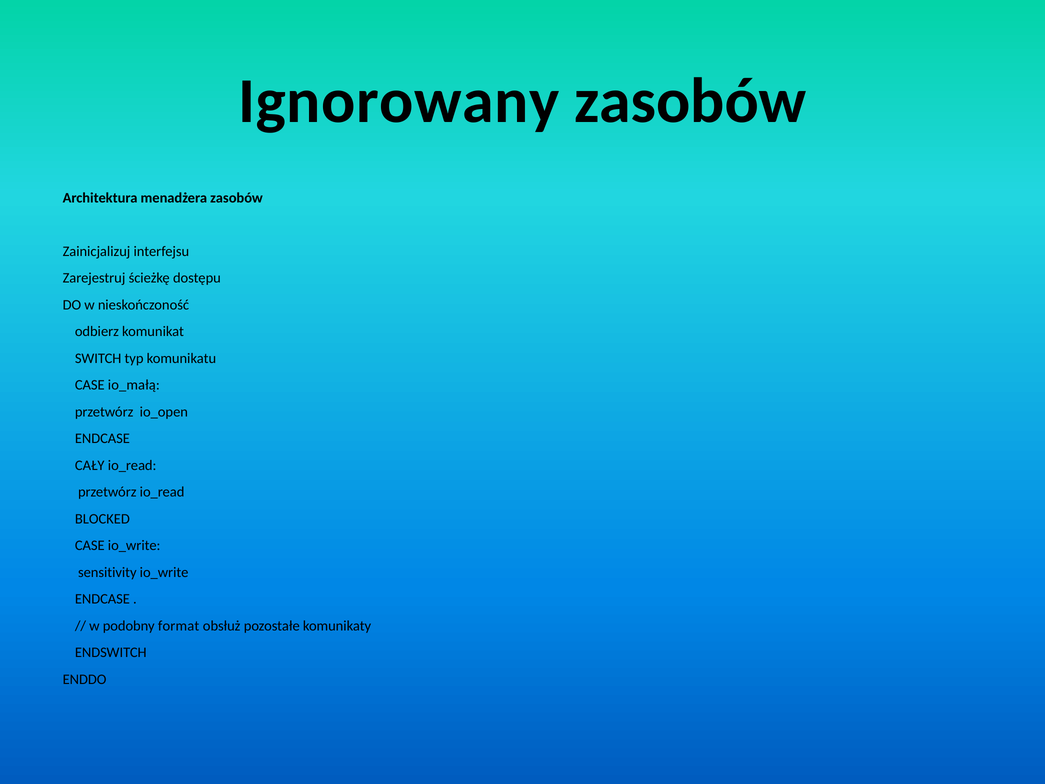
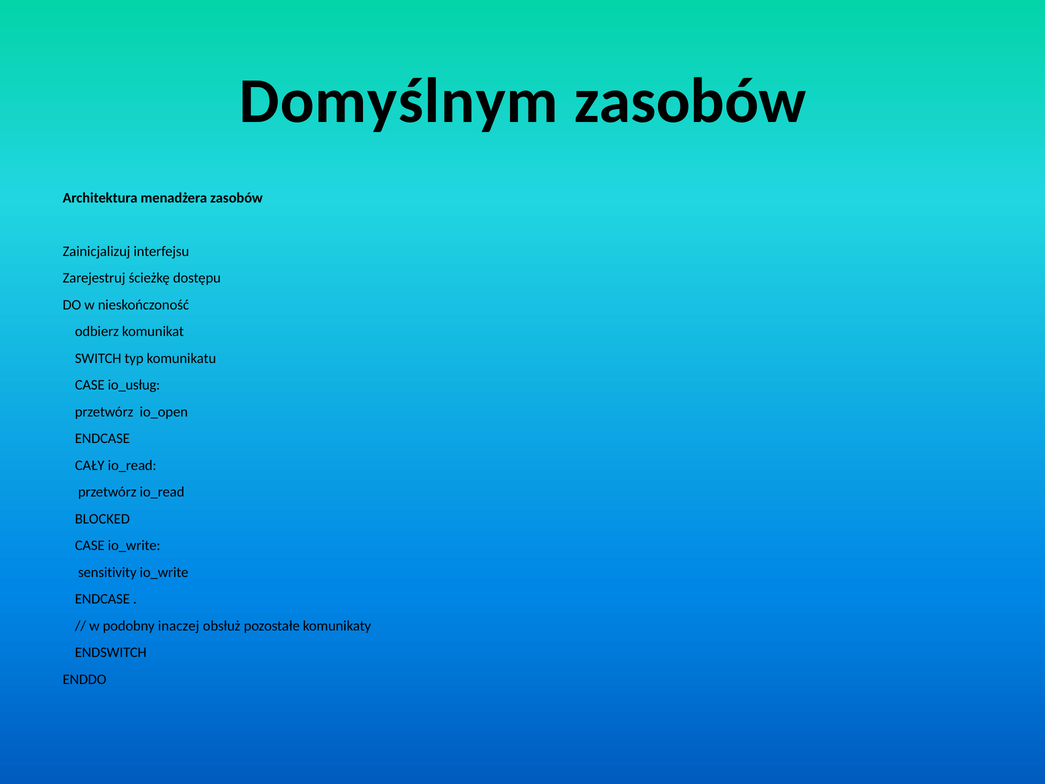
Ignorowany: Ignorowany -> Domyślnym
io_małą: io_małą -> io_usług
format: format -> inaczej
